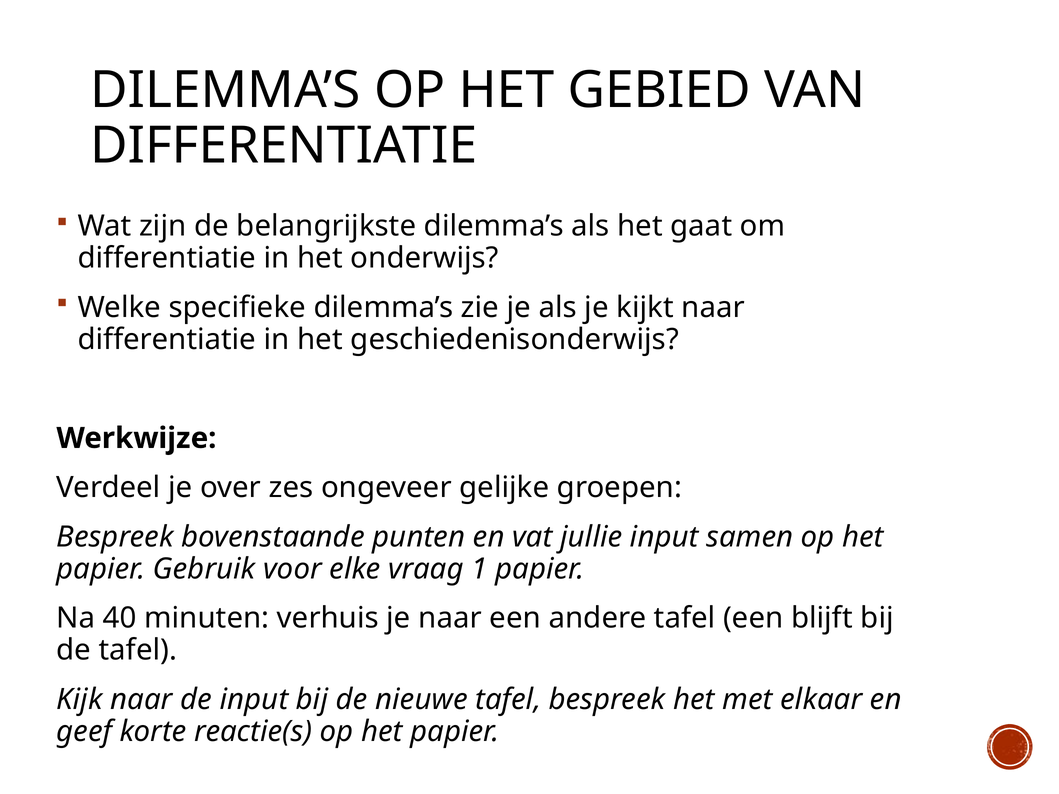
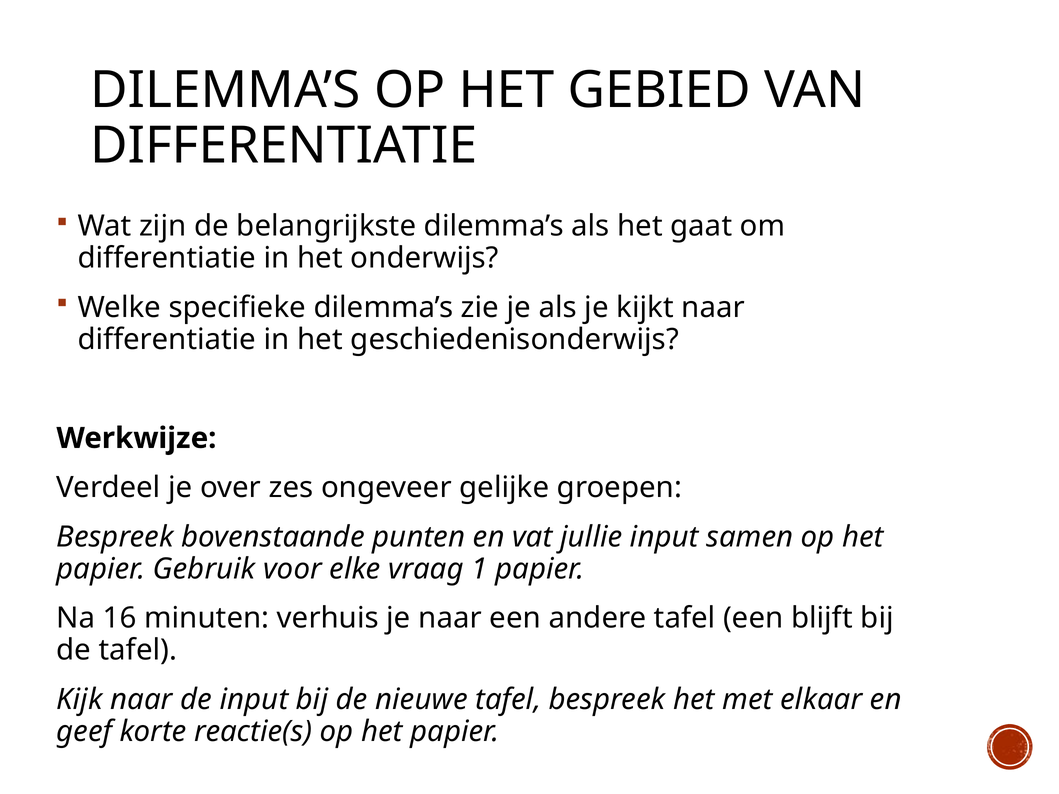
40: 40 -> 16
